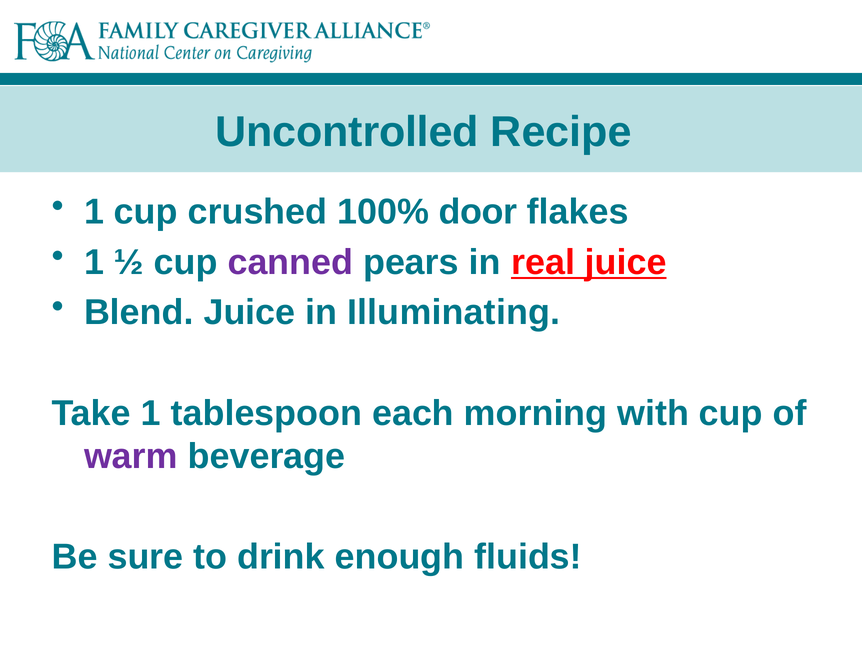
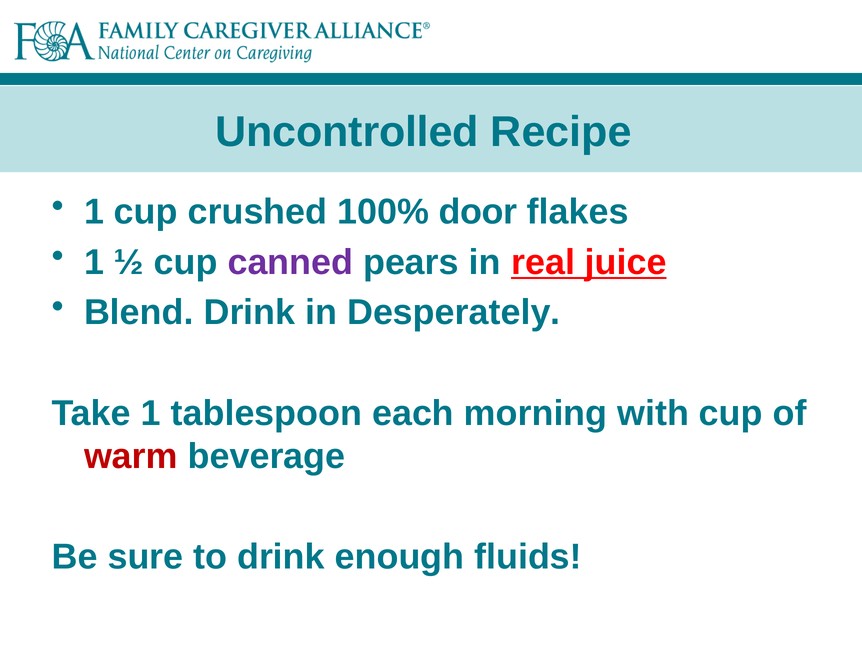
Blend Juice: Juice -> Drink
Illuminating: Illuminating -> Desperately
warm colour: purple -> red
